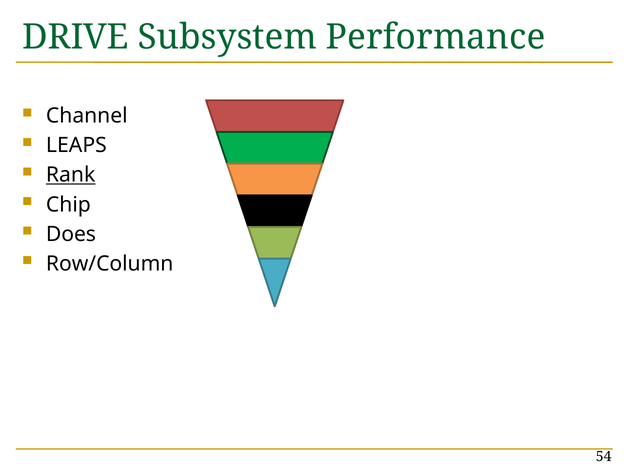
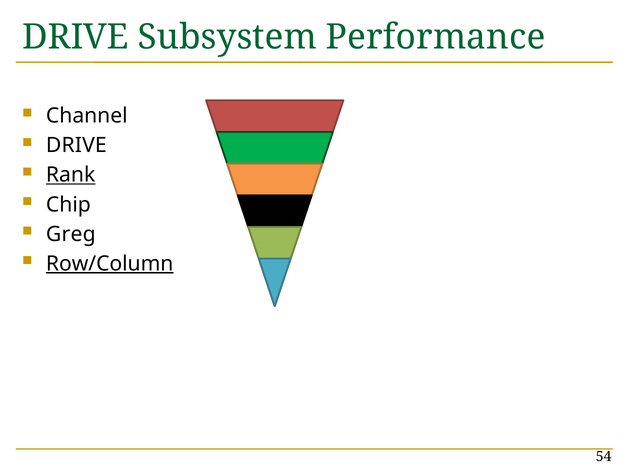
LEAPS at (76, 146): LEAPS -> DRIVE
Does: Does -> Greg
Row/Column underline: none -> present
